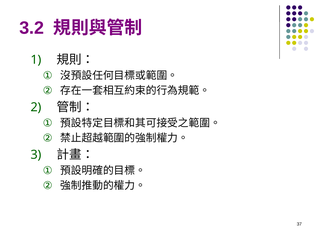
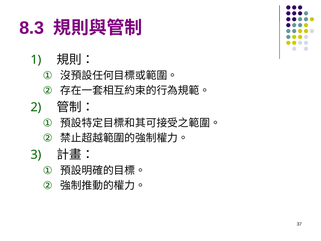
3.2: 3.2 -> 8.3
